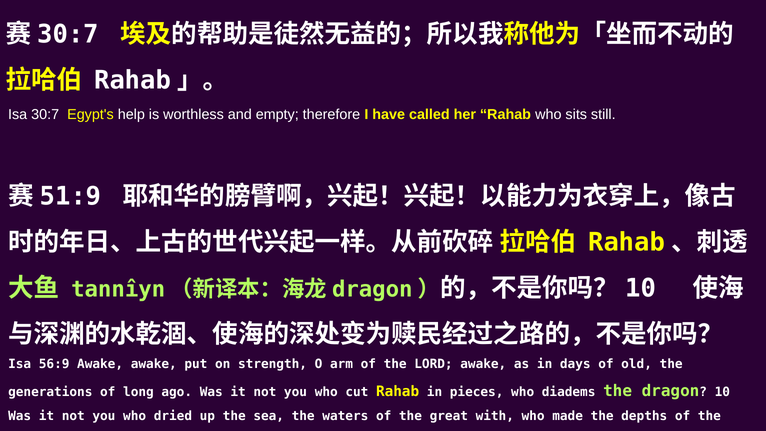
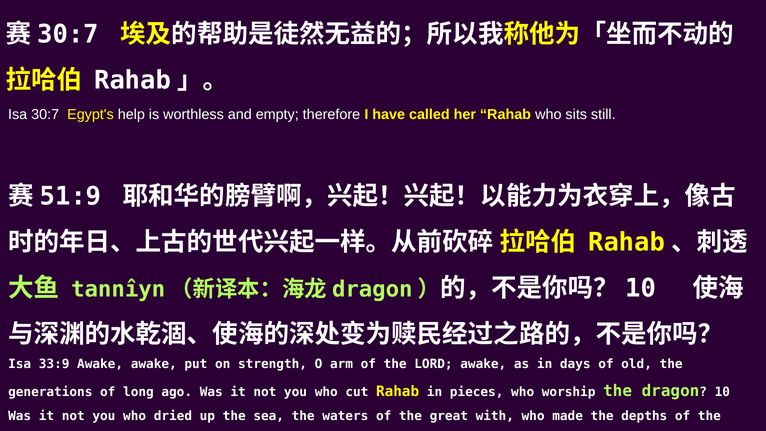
56:9: 56:9 -> 33:9
diadems: diadems -> worship
